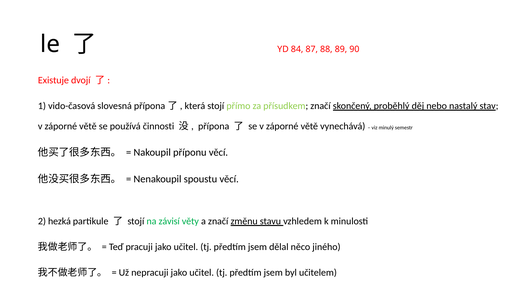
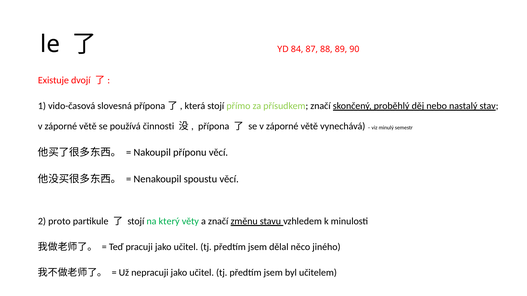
hezká: hezká -> proto
závisí: závisí -> který
